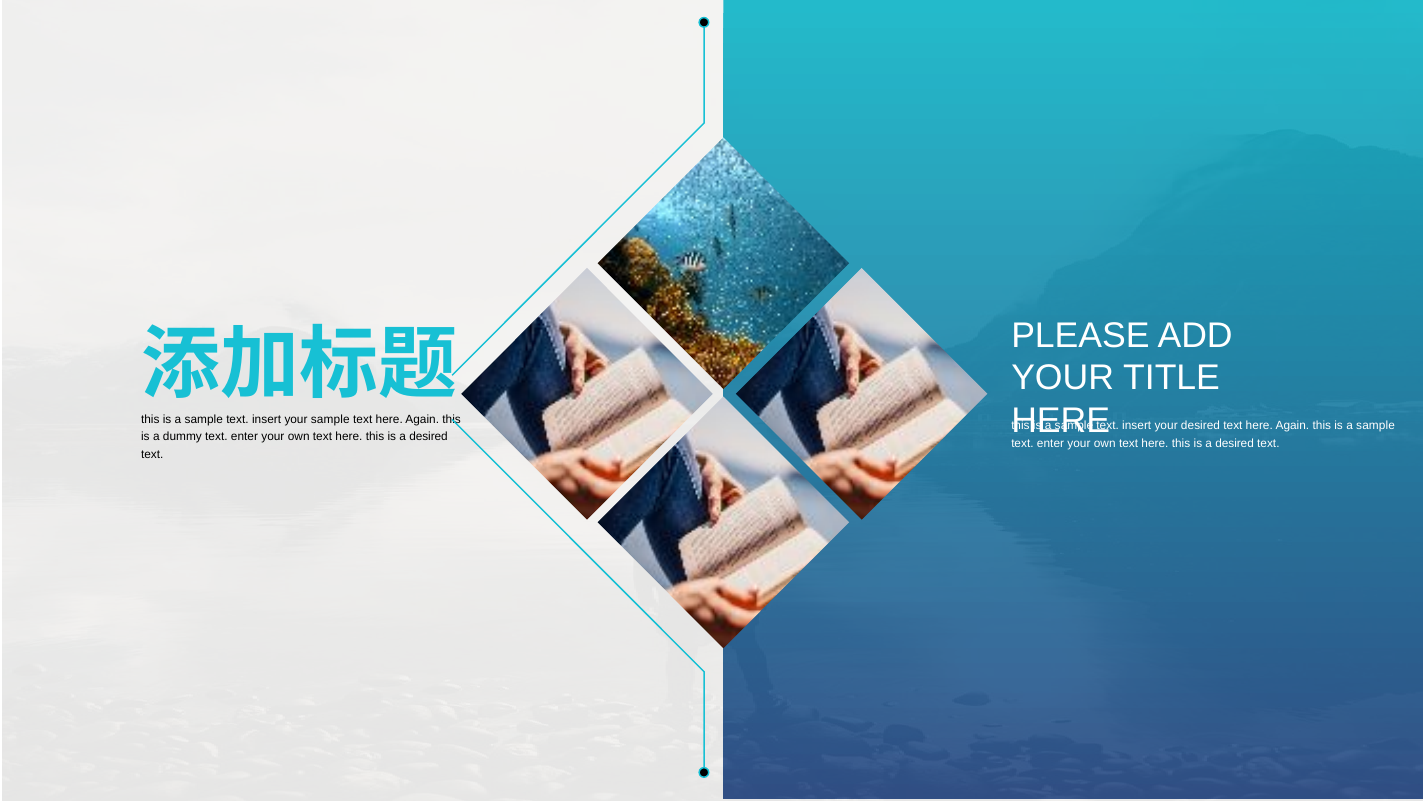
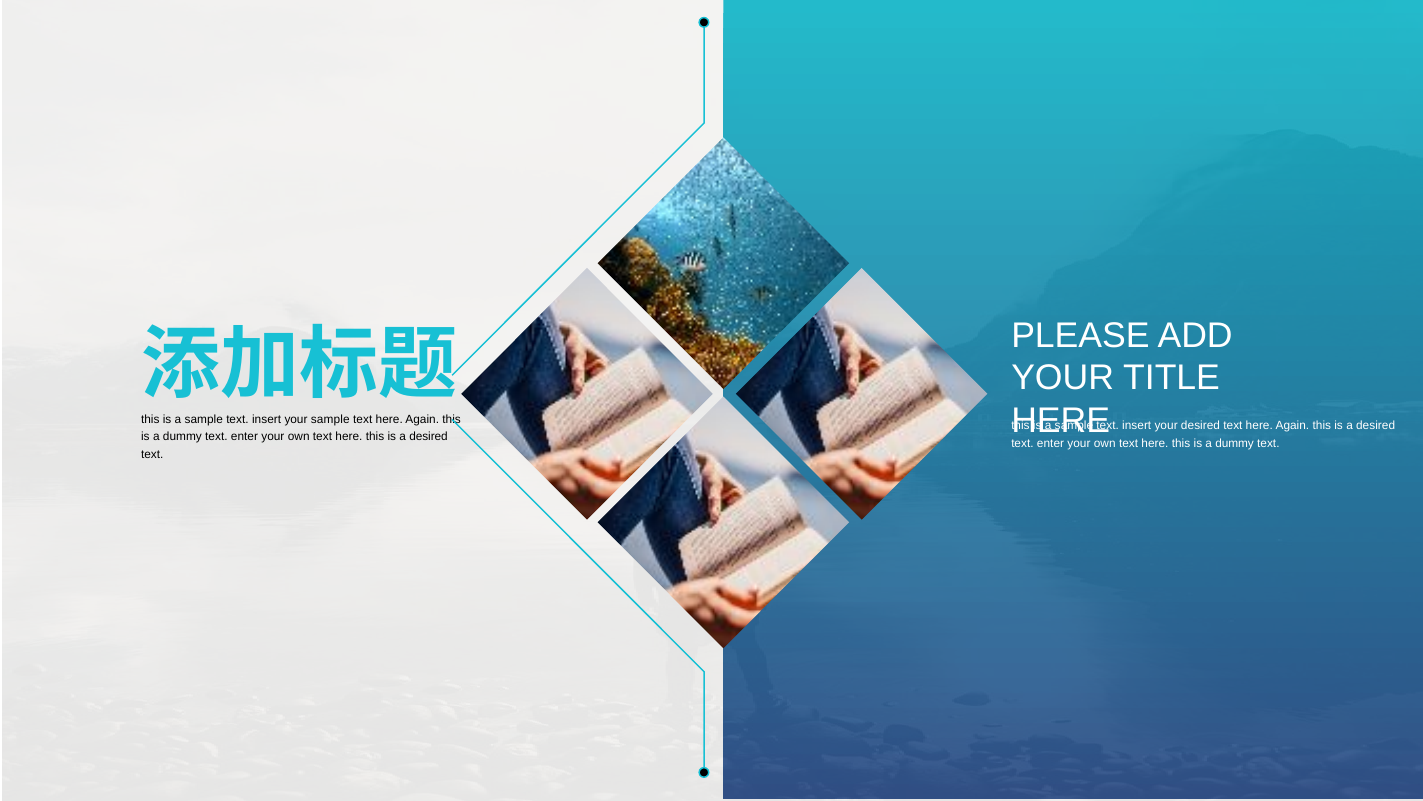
sample at (1376, 425): sample -> desired
desired at (1235, 443): desired -> dummy
